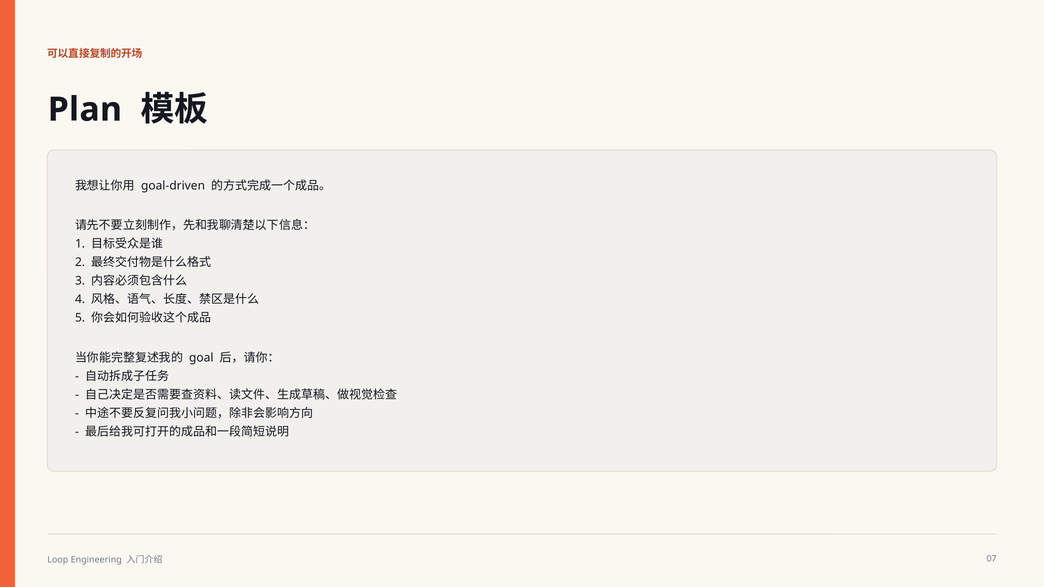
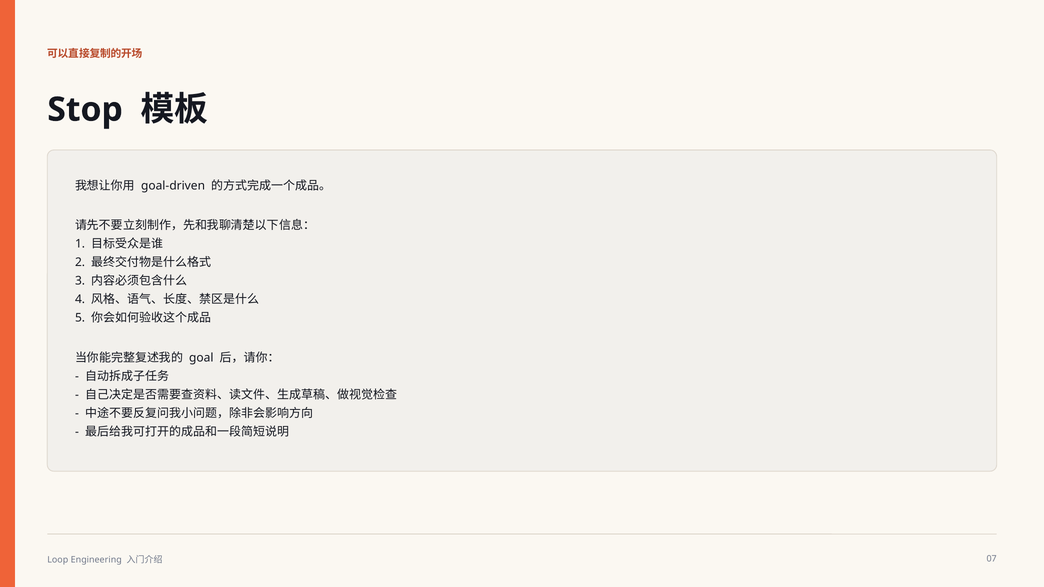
Plan: Plan -> Stop
